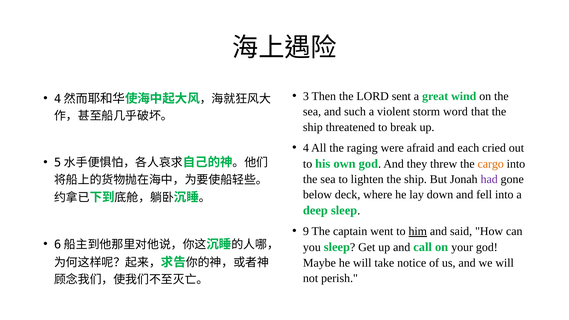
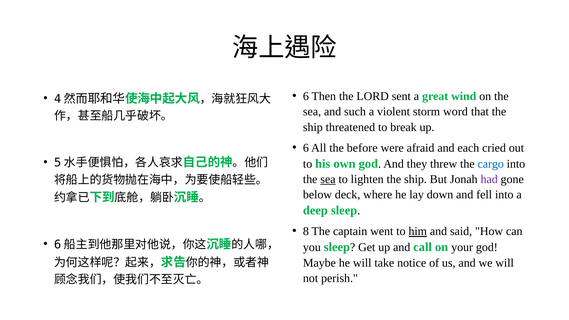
3 at (306, 96): 3 -> 6
4 at (306, 148): 4 -> 6
raging: raging -> before
cargo colour: orange -> blue
sea at (328, 179) underline: none -> present
9: 9 -> 8
